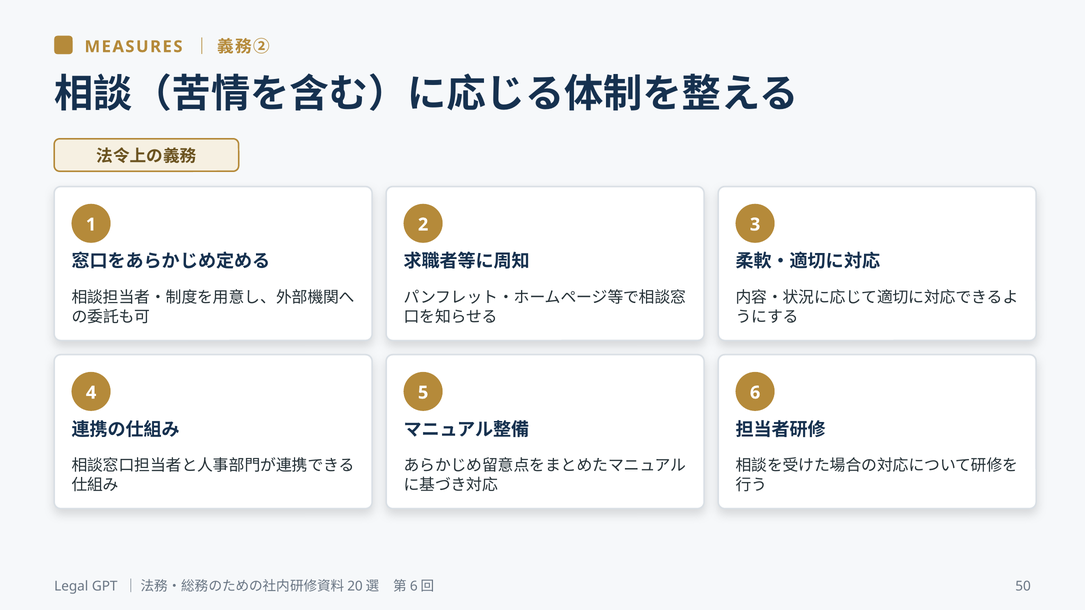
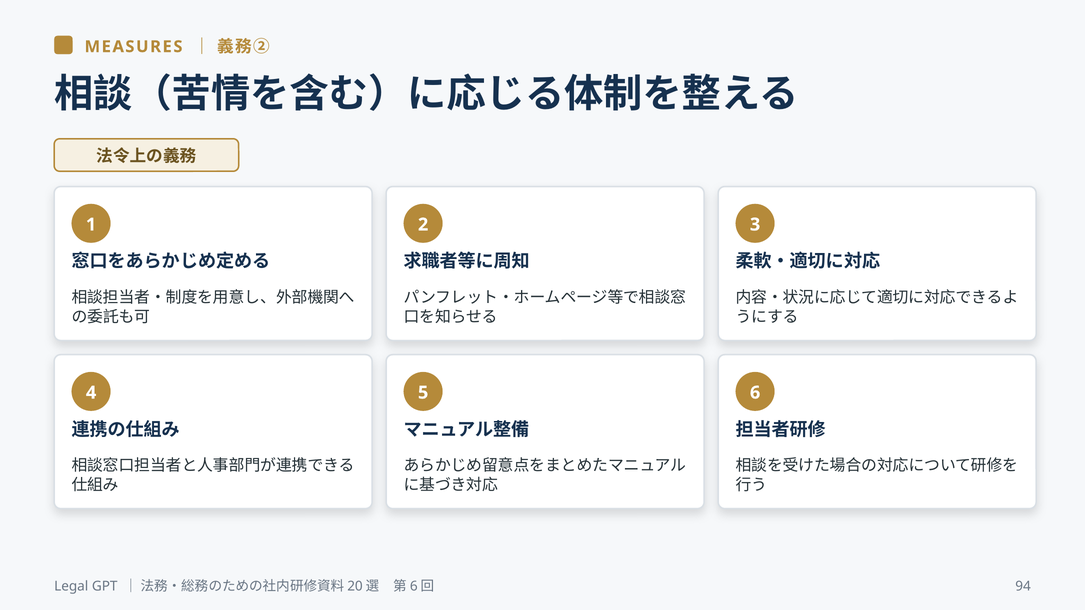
50: 50 -> 94
